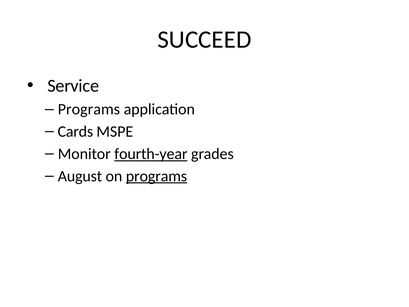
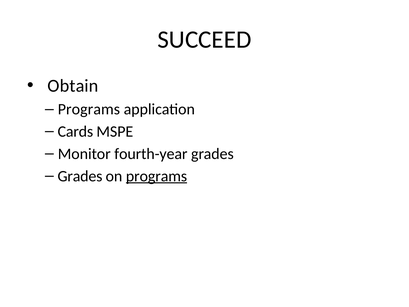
Service: Service -> Obtain
fourth-year underline: present -> none
August at (80, 176): August -> Grades
